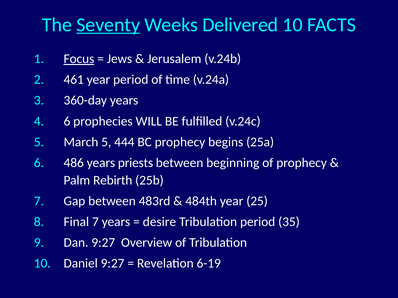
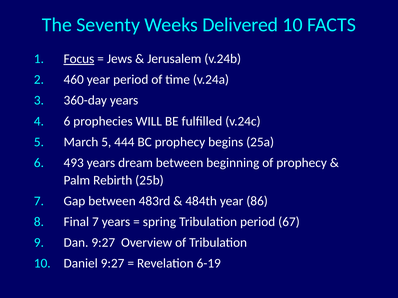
Seventy underline: present -> none
461: 461 -> 460
486: 486 -> 493
priests: priests -> dream
25: 25 -> 86
desire: desire -> spring
35: 35 -> 67
